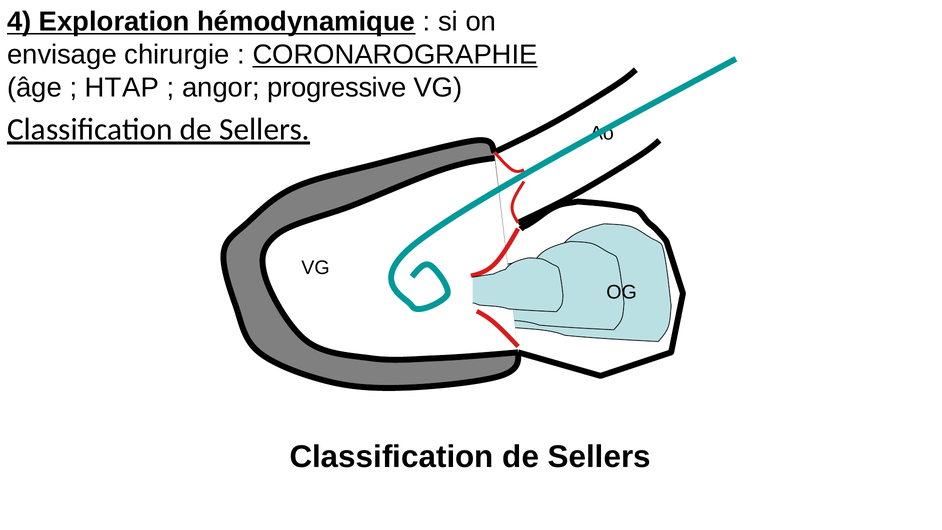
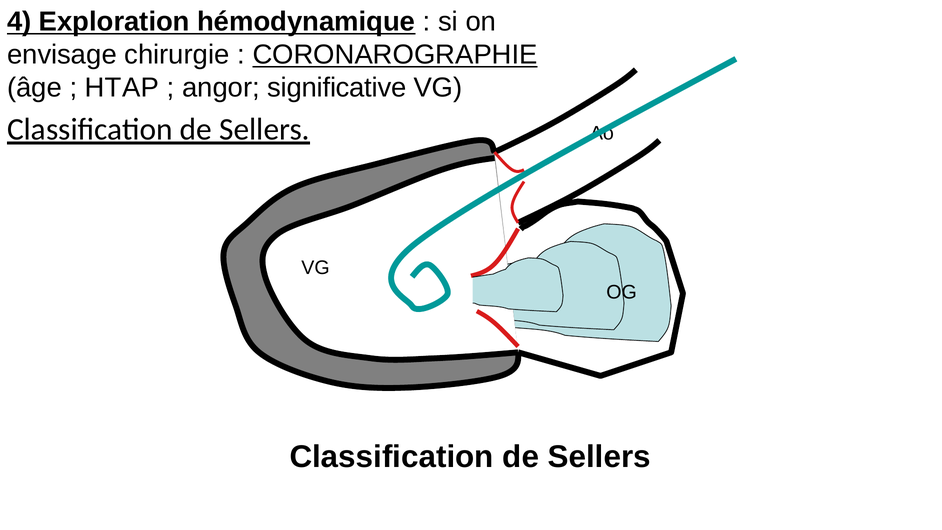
progressive: progressive -> significative
